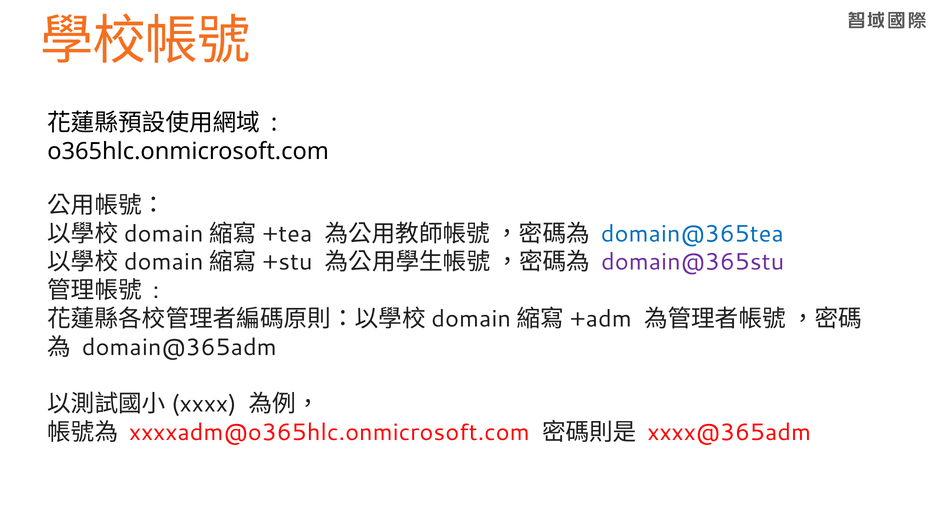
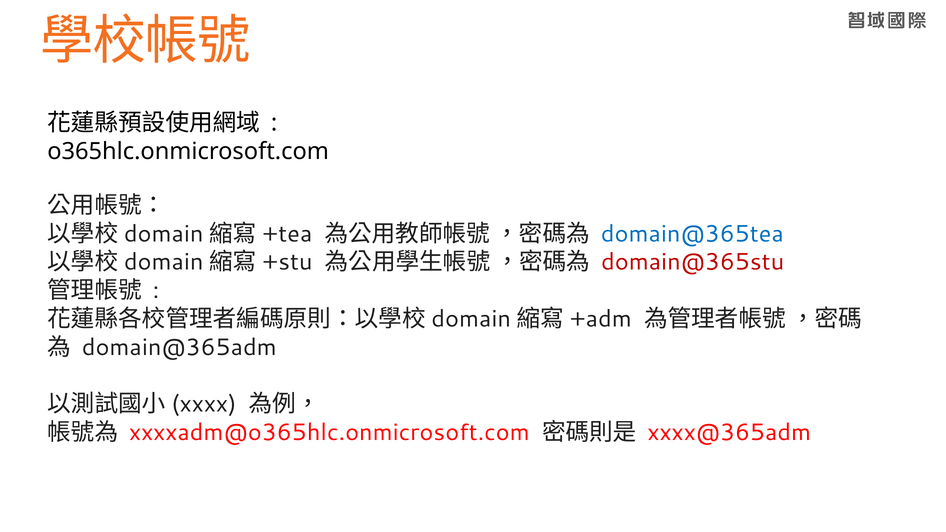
domain@365stu colour: purple -> red
